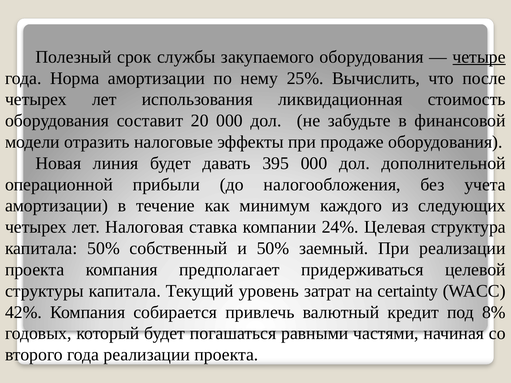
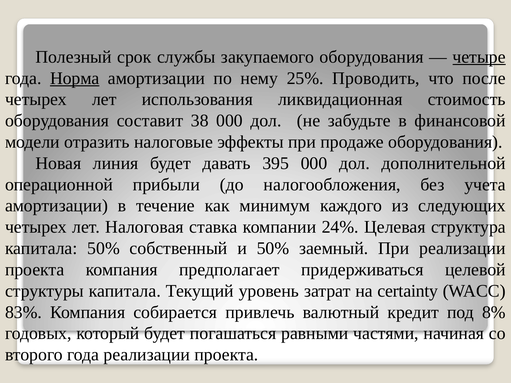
Норма underline: none -> present
Вычислить: Вычислить -> Проводить
20: 20 -> 38
42%: 42% -> 83%
